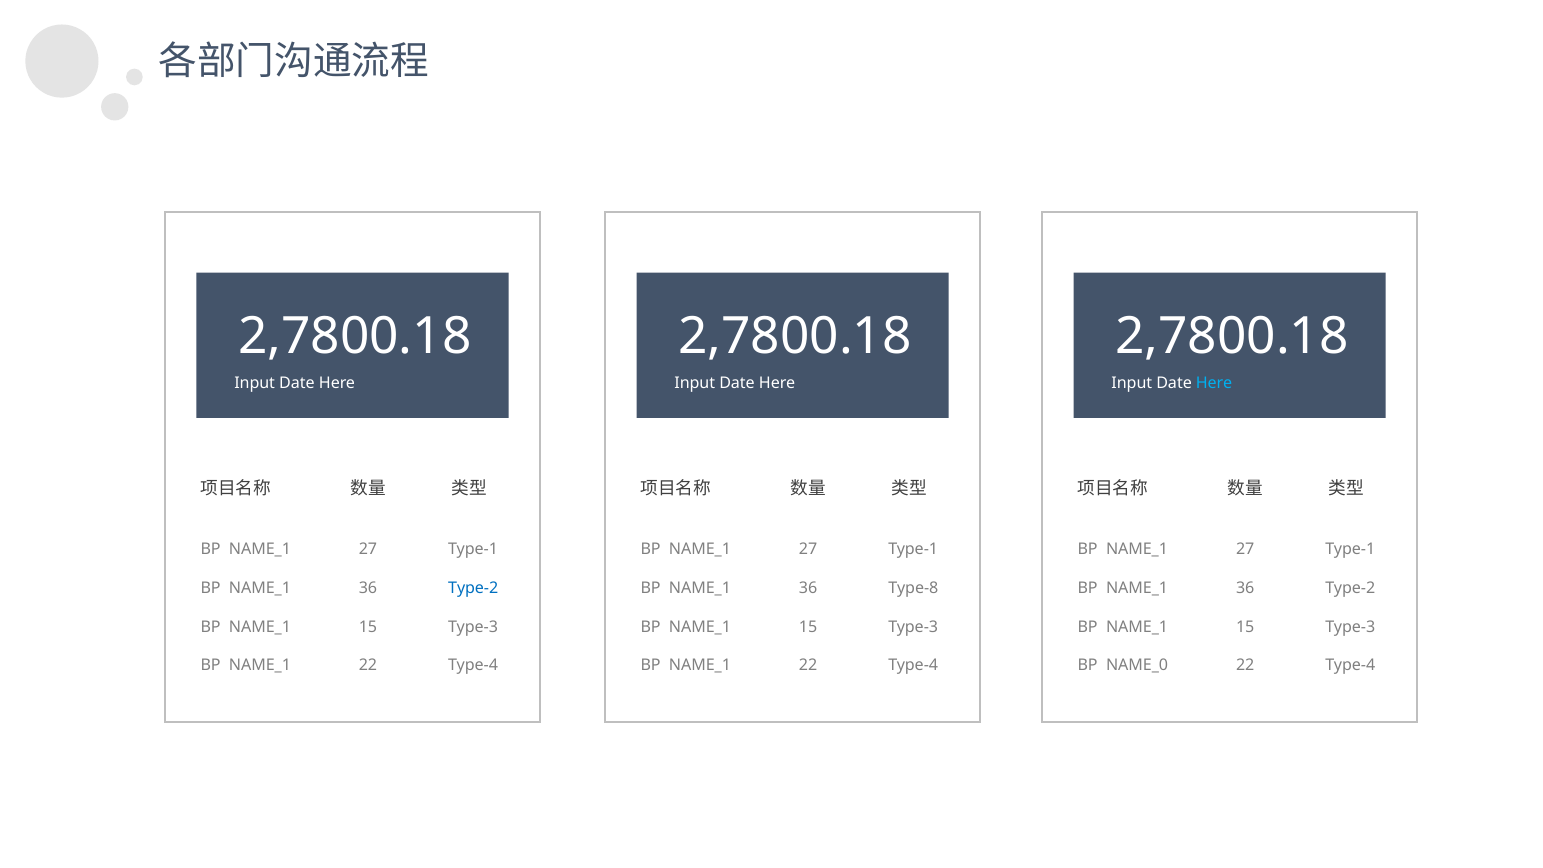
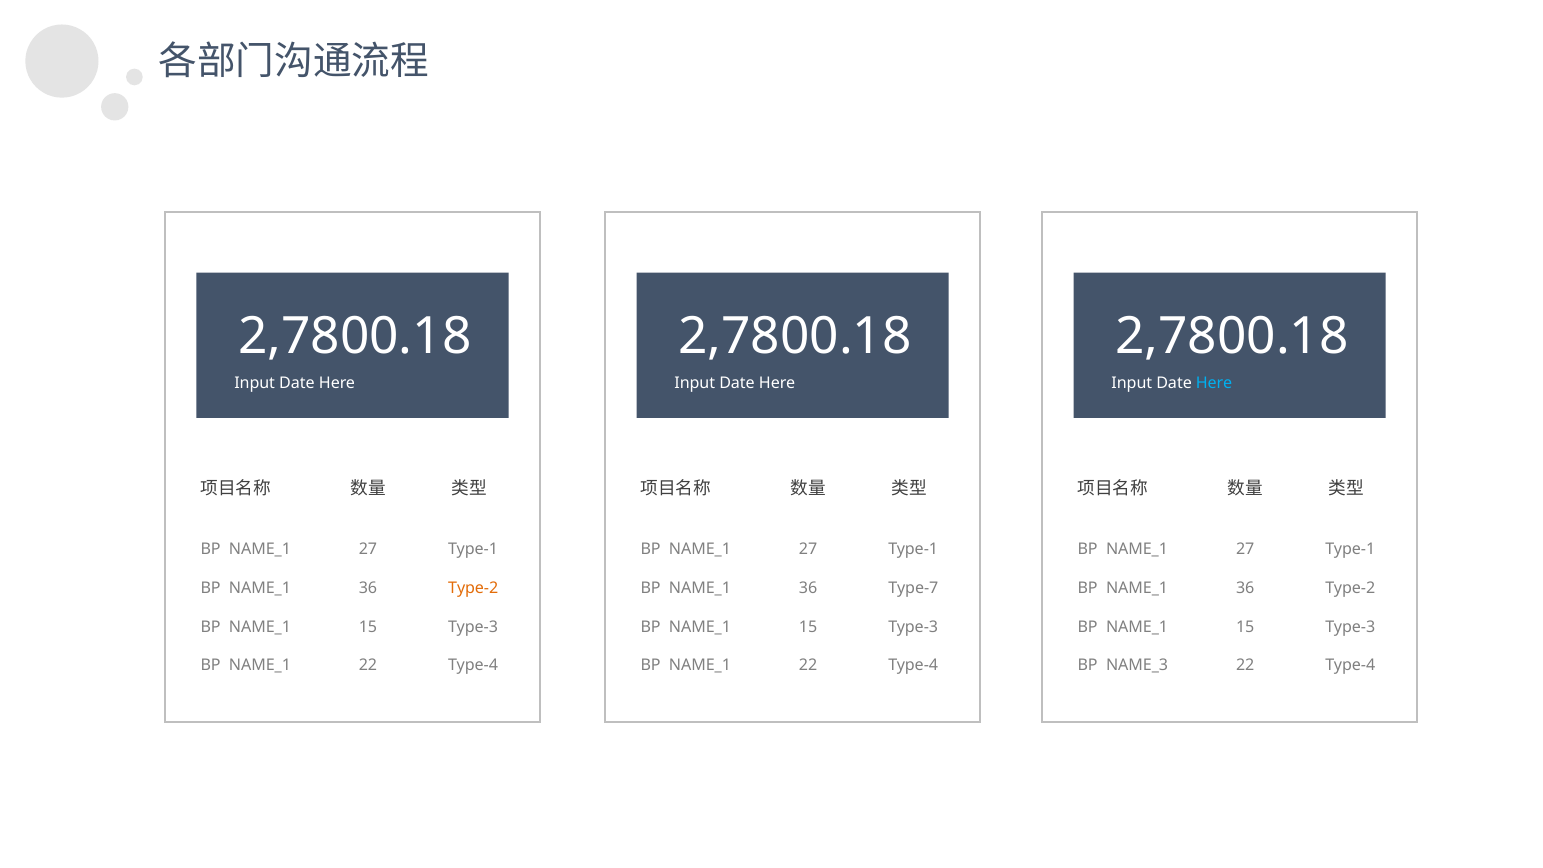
Type-2 at (473, 588) colour: blue -> orange
Type-8: Type-8 -> Type-7
NAME_0: NAME_0 -> NAME_3
